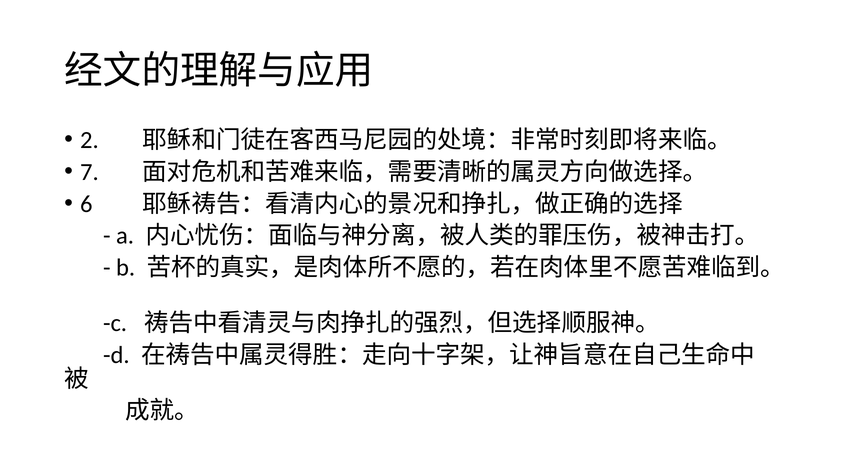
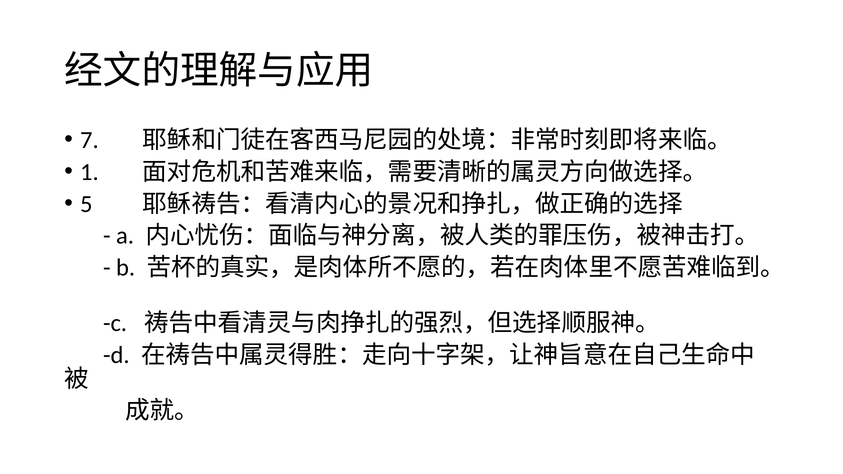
2: 2 -> 7
7: 7 -> 1
6: 6 -> 5
